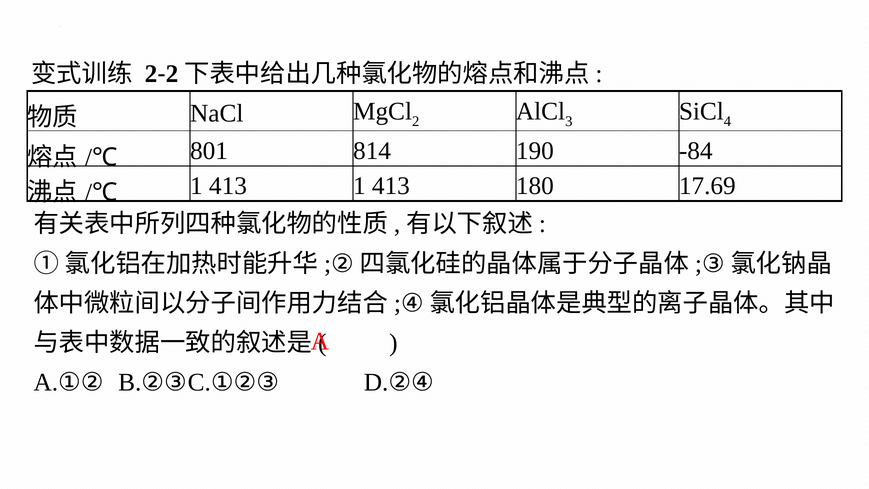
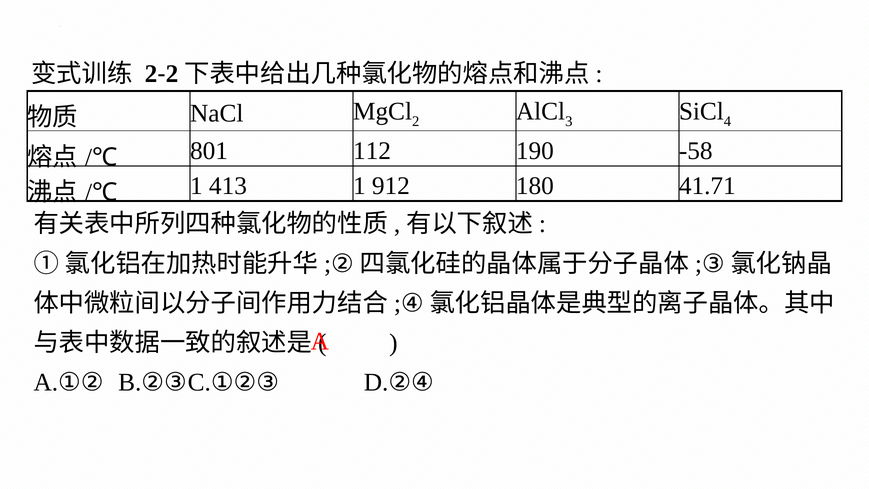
814: 814 -> 112
-84: -84 -> -58
413 1 413: 413 -> 912
17.69: 17.69 -> 41.71
